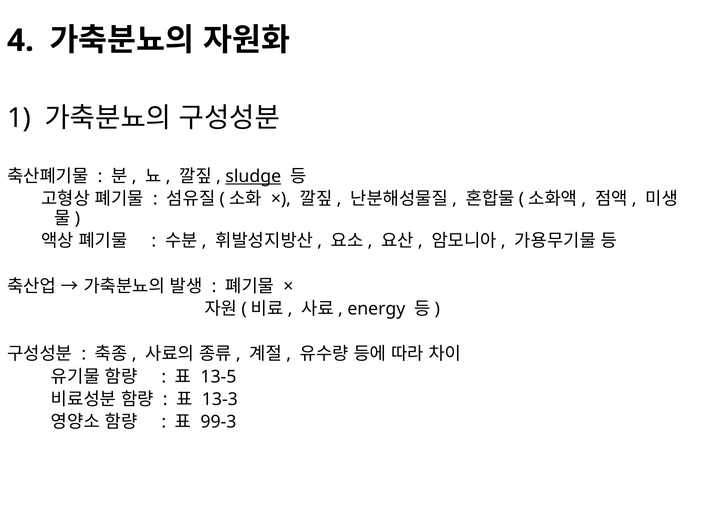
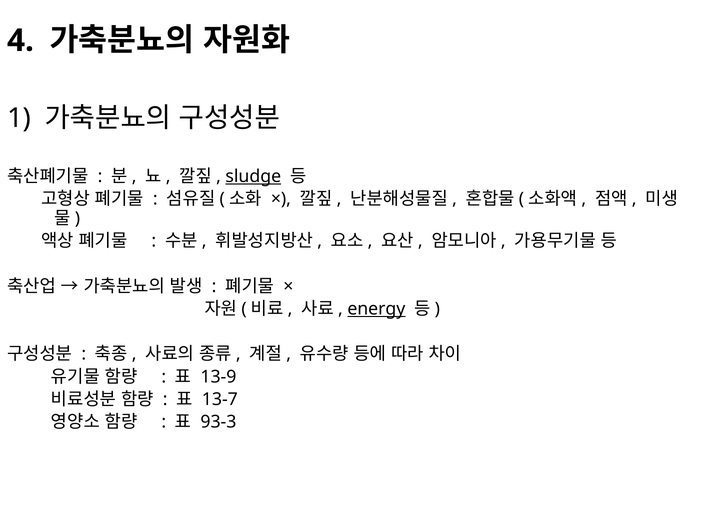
energy underline: none -> present
13-5: 13-5 -> 13-9
13-3: 13-3 -> 13-7
99-3: 99-3 -> 93-3
